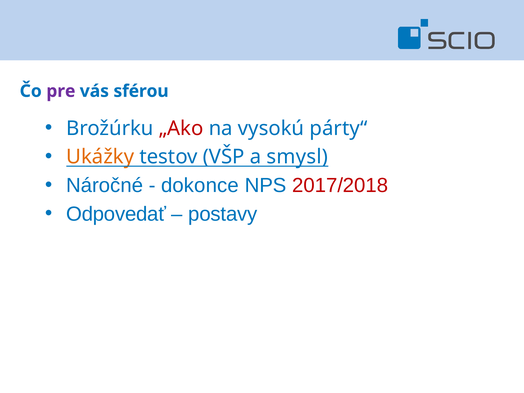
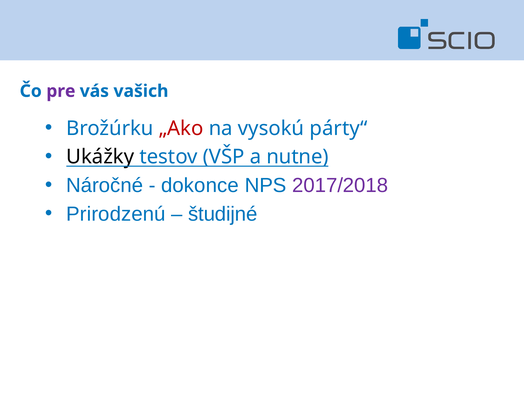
sférou: sférou -> vašich
Ukážky colour: orange -> black
smysl: smysl -> nutne
2017/2018 colour: red -> purple
Odpovedať: Odpovedať -> Prirodzenú
postavy: postavy -> študijné
